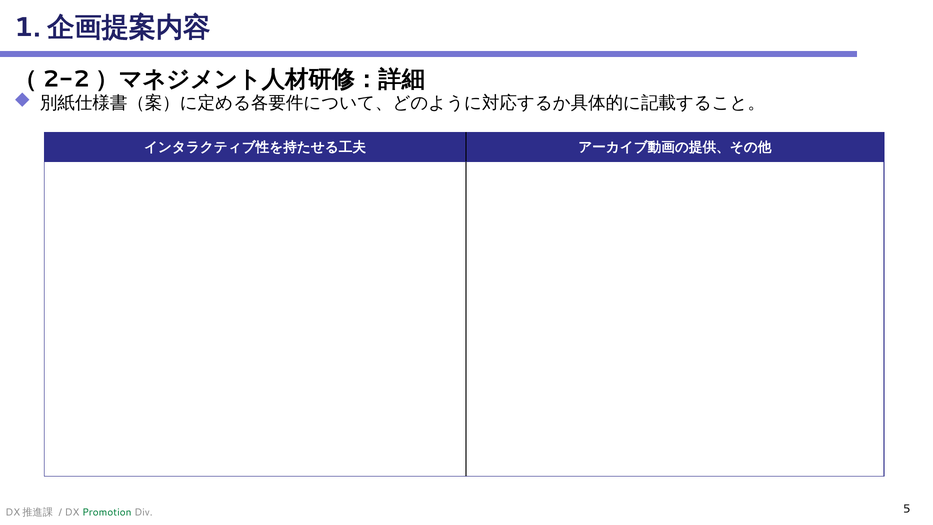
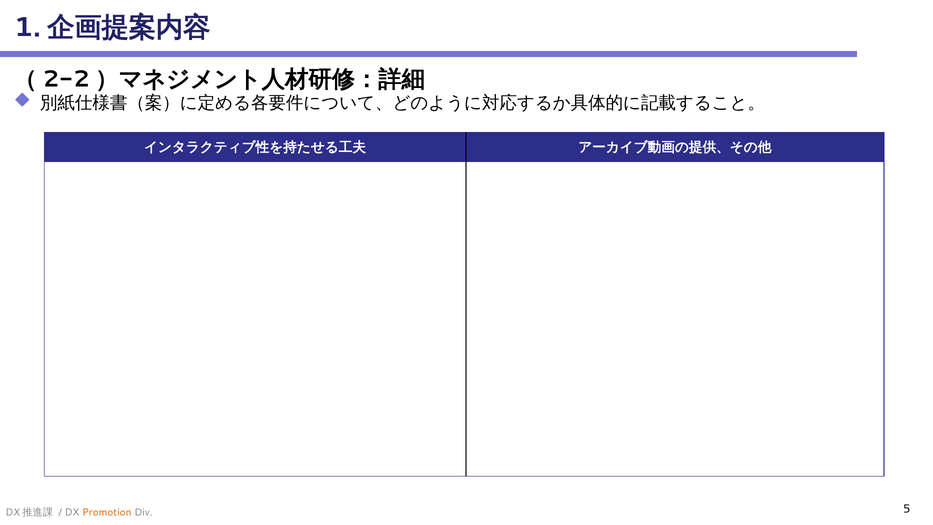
Promotion colour: green -> orange
